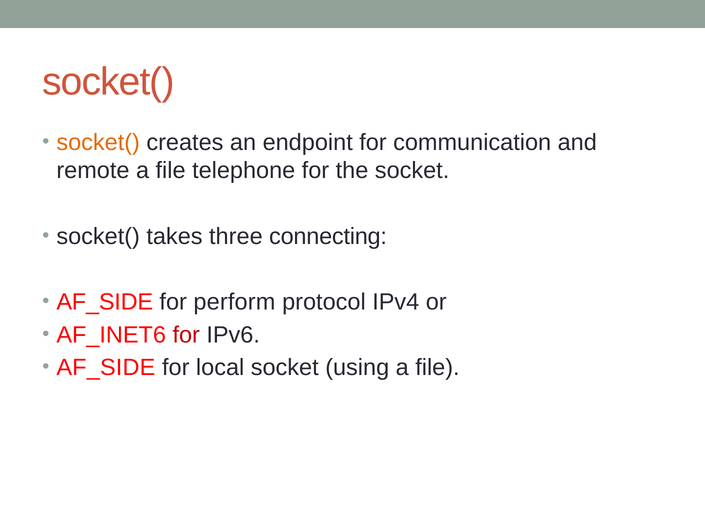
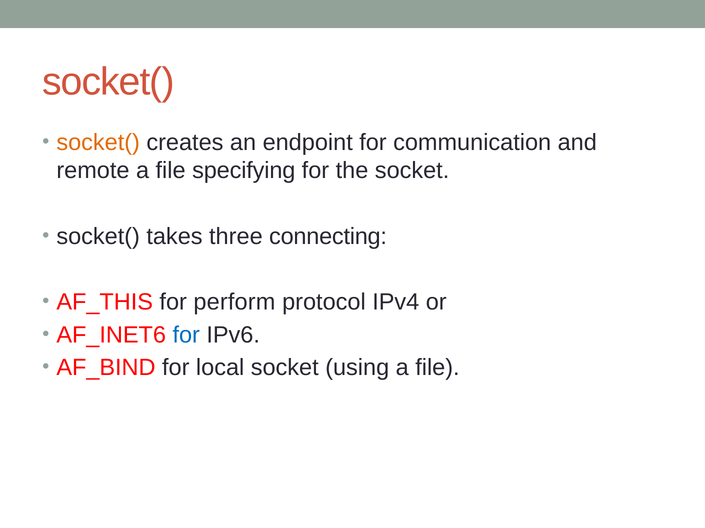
telephone: telephone -> specifying
AF_SIDE at (105, 302): AF_SIDE -> AF_THIS
for at (186, 335) colour: red -> blue
AF_SIDE at (106, 368): AF_SIDE -> AF_BIND
